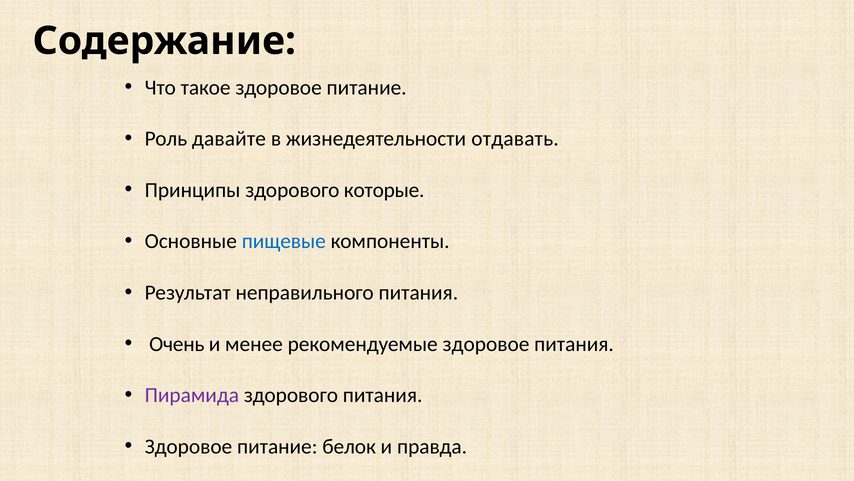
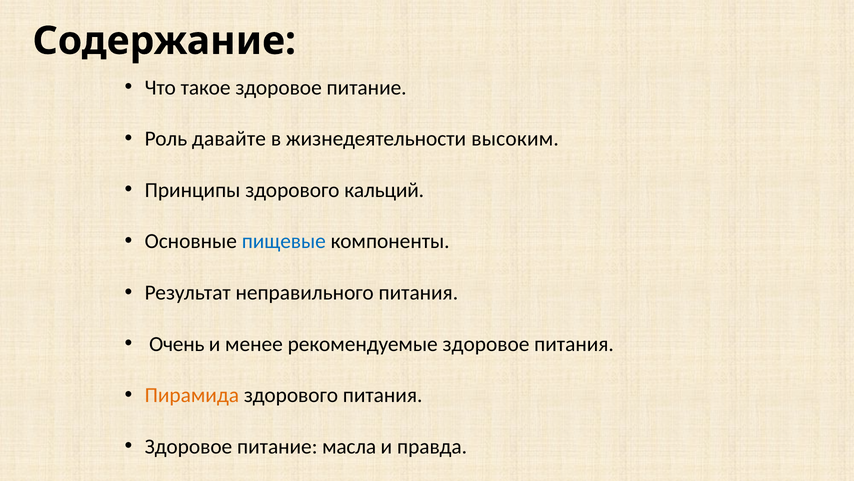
отдавать: отдавать -> высоким
которые: которые -> кальций
Пирамида colour: purple -> orange
белок: белок -> масла
